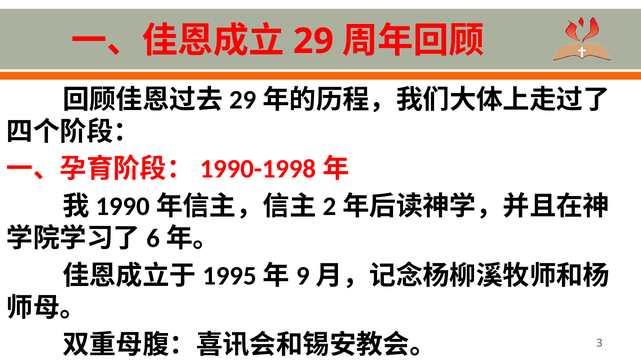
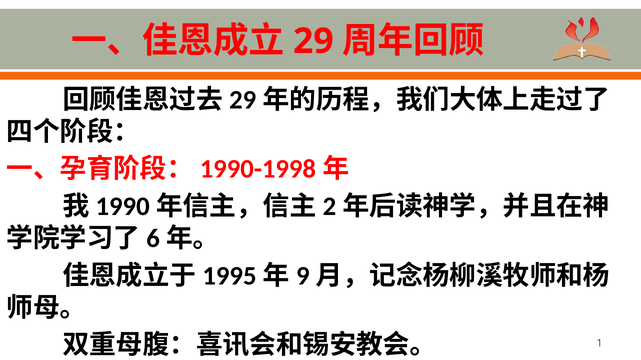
3: 3 -> 1
